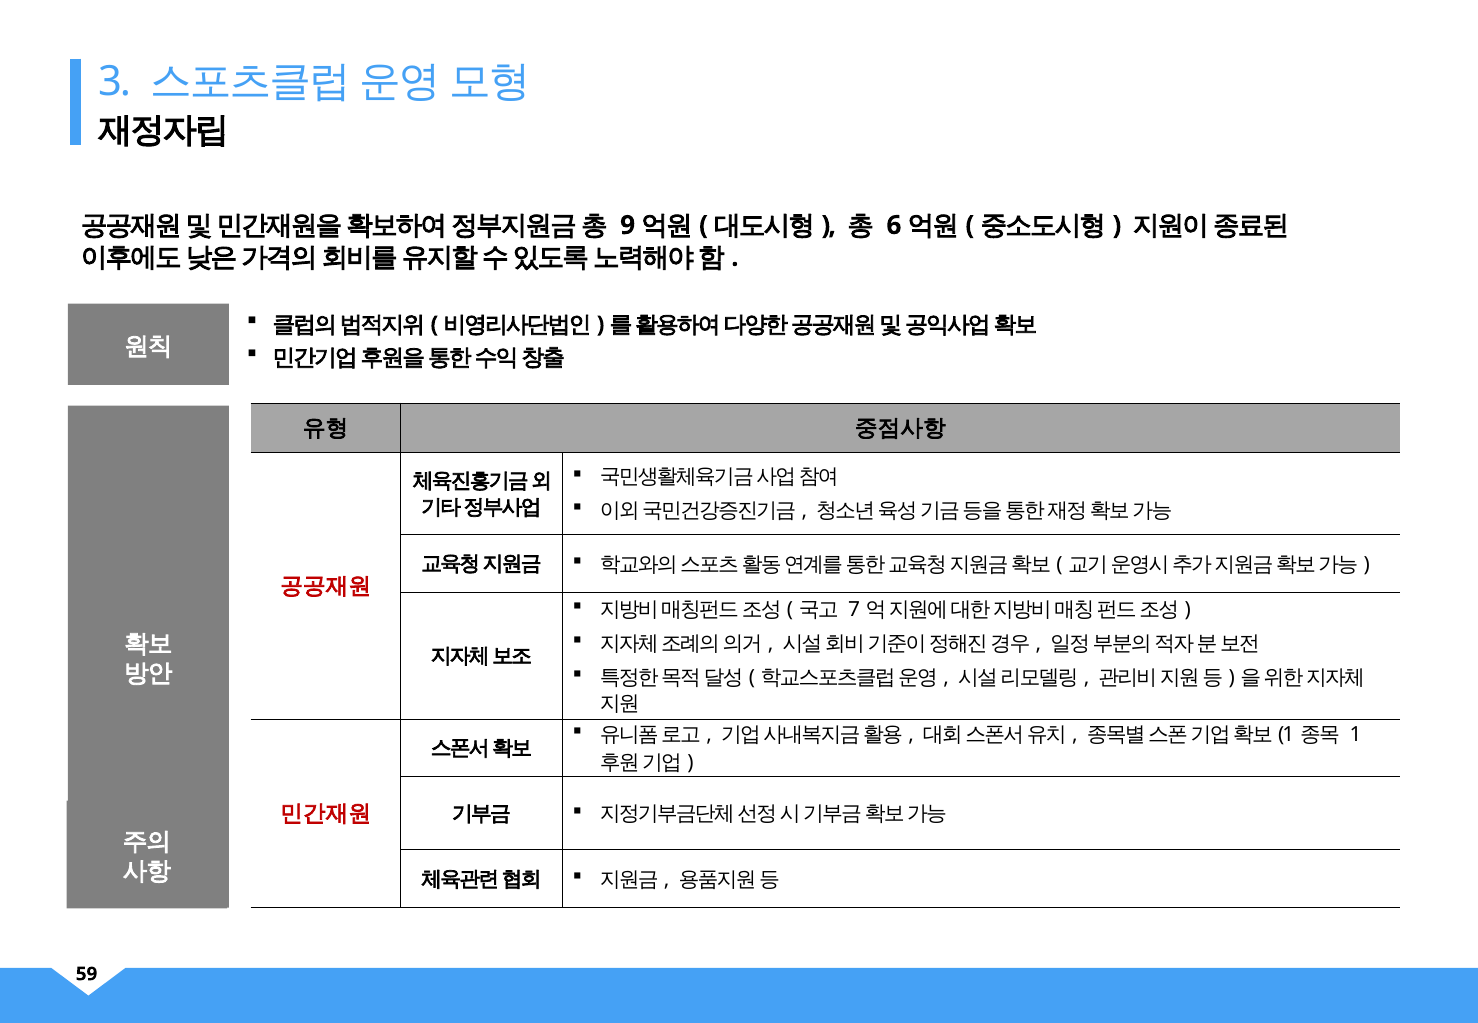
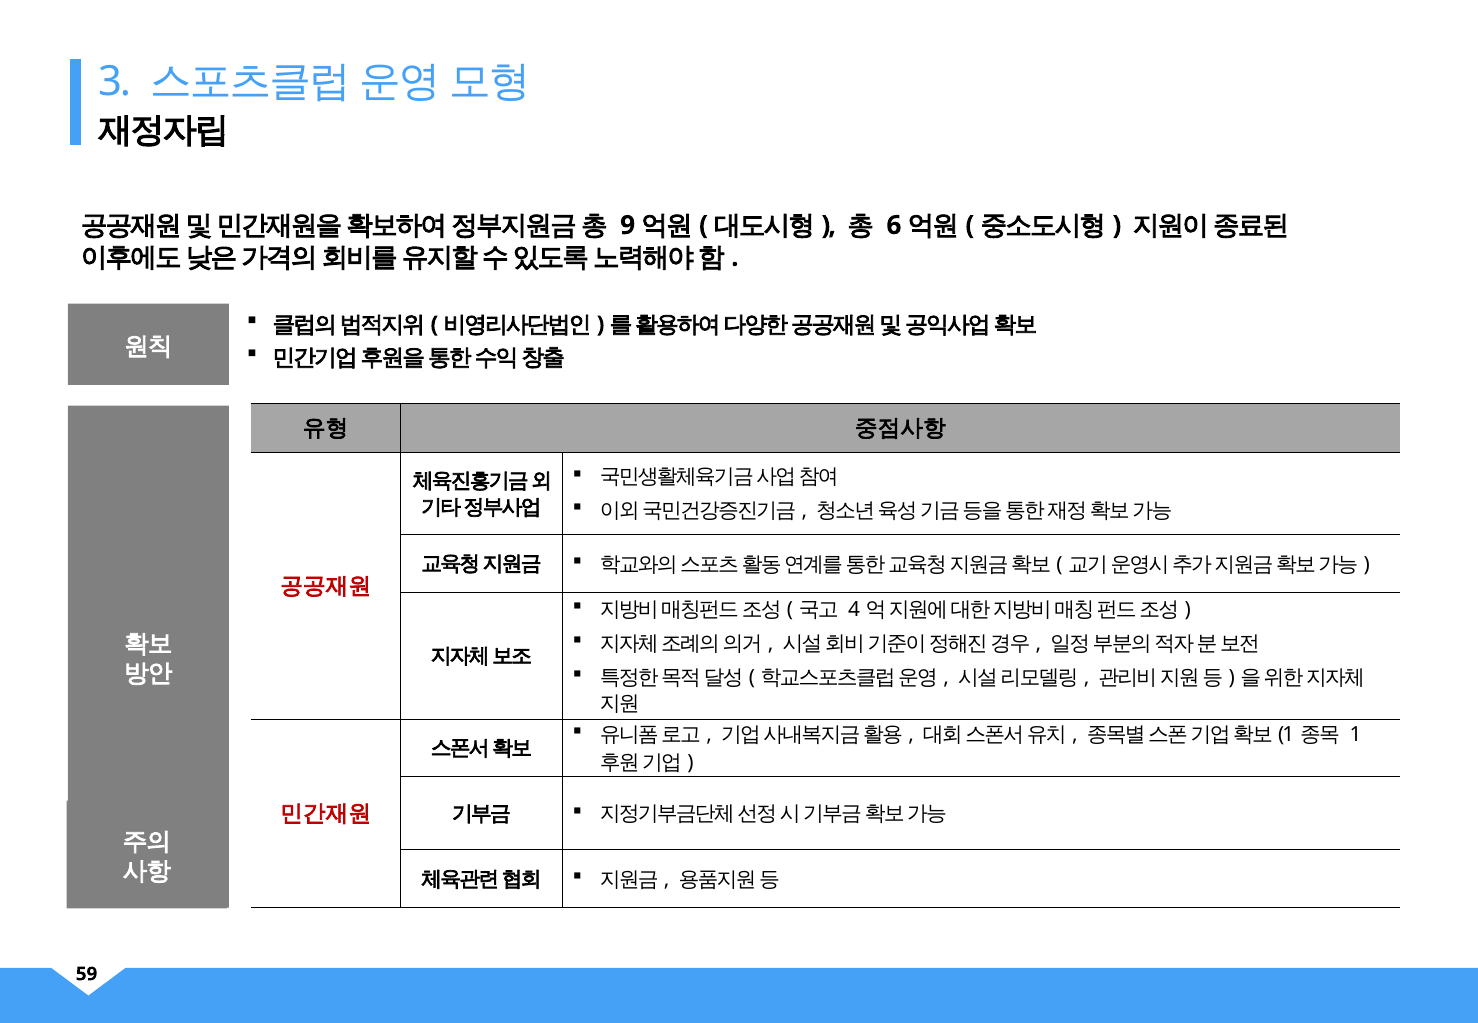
7: 7 -> 4
